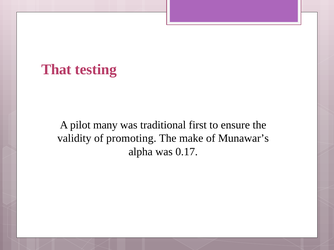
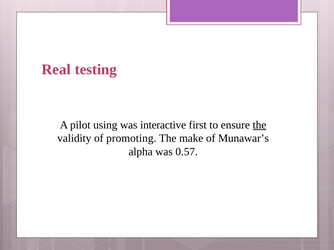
That: That -> Real
many: many -> using
traditional: traditional -> interactive
the at (259, 125) underline: none -> present
0.17: 0.17 -> 0.57
